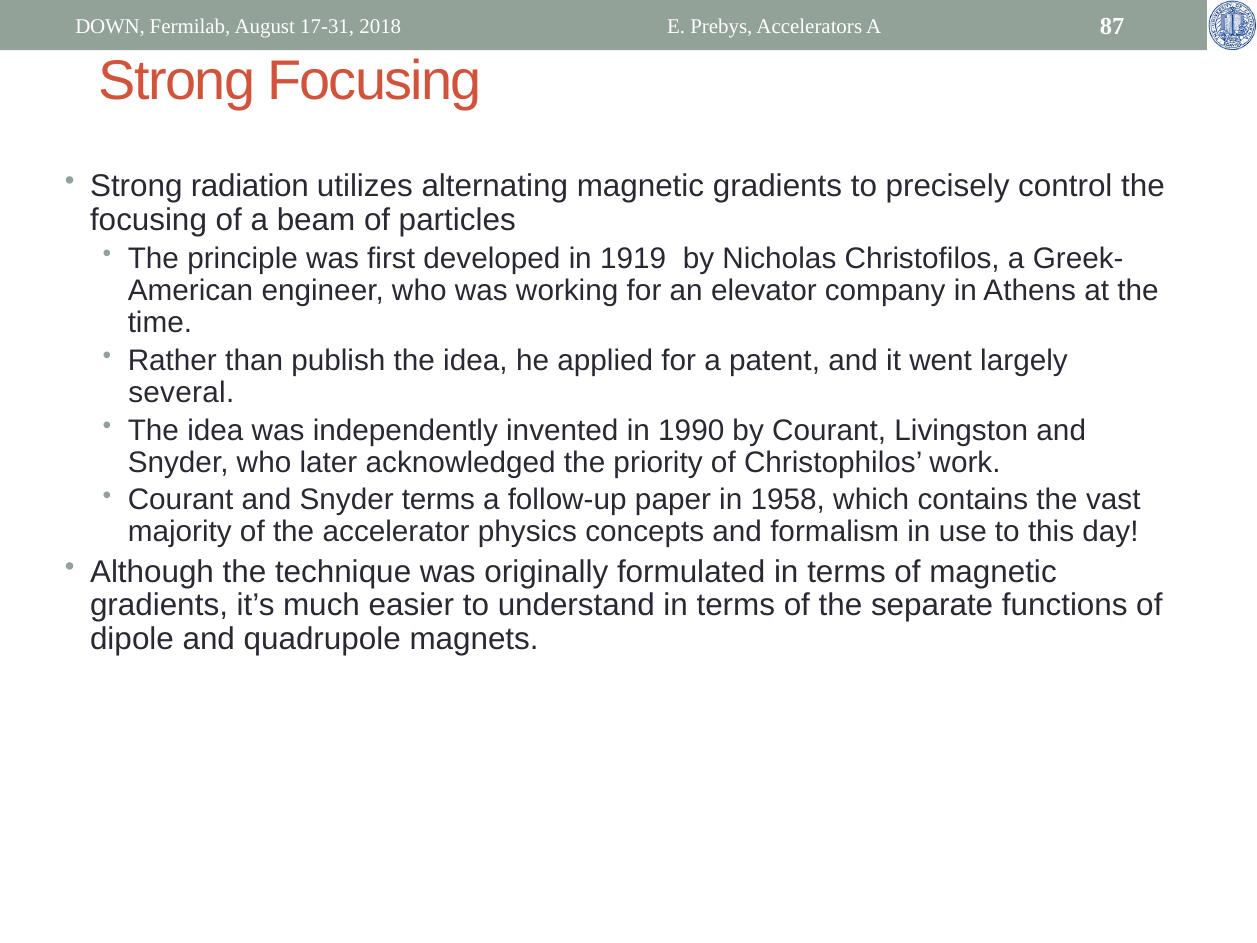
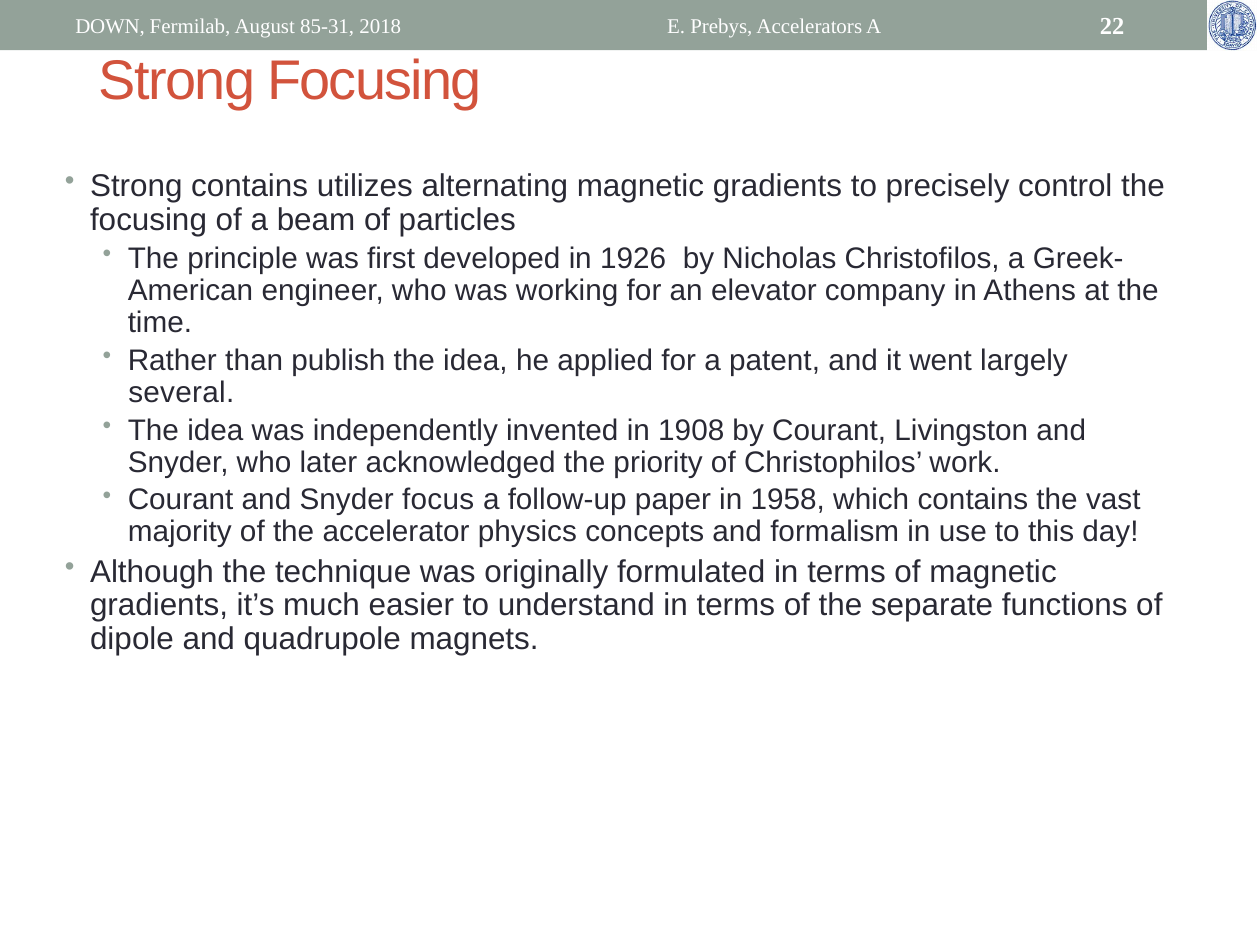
17-31: 17-31 -> 85-31
87: 87 -> 22
Strong radiation: radiation -> contains
1919: 1919 -> 1926
1990: 1990 -> 1908
Snyder terms: terms -> focus
